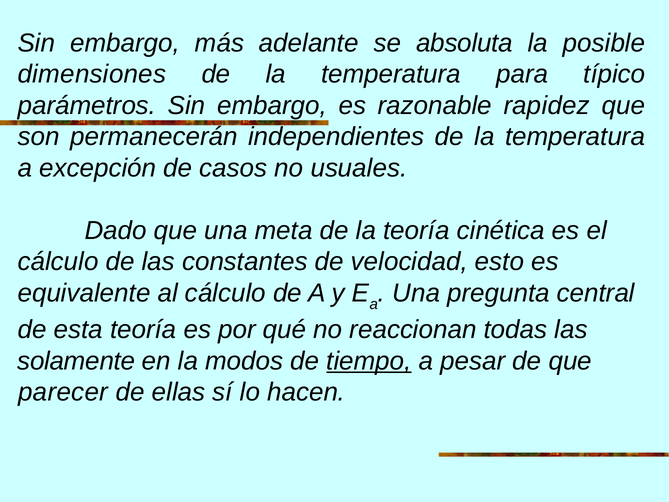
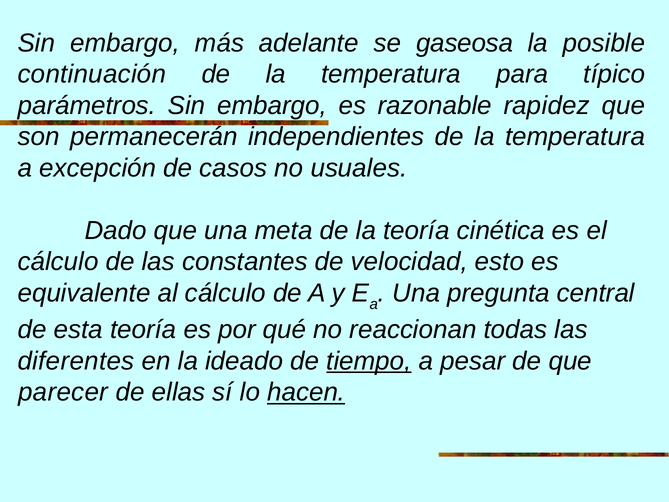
absoluta: absoluta -> gaseosa
dimensiones: dimensiones -> continuación
solamente: solamente -> diferentes
modos: modos -> ideado
hacen underline: none -> present
